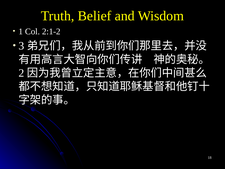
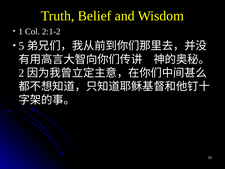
3: 3 -> 5
